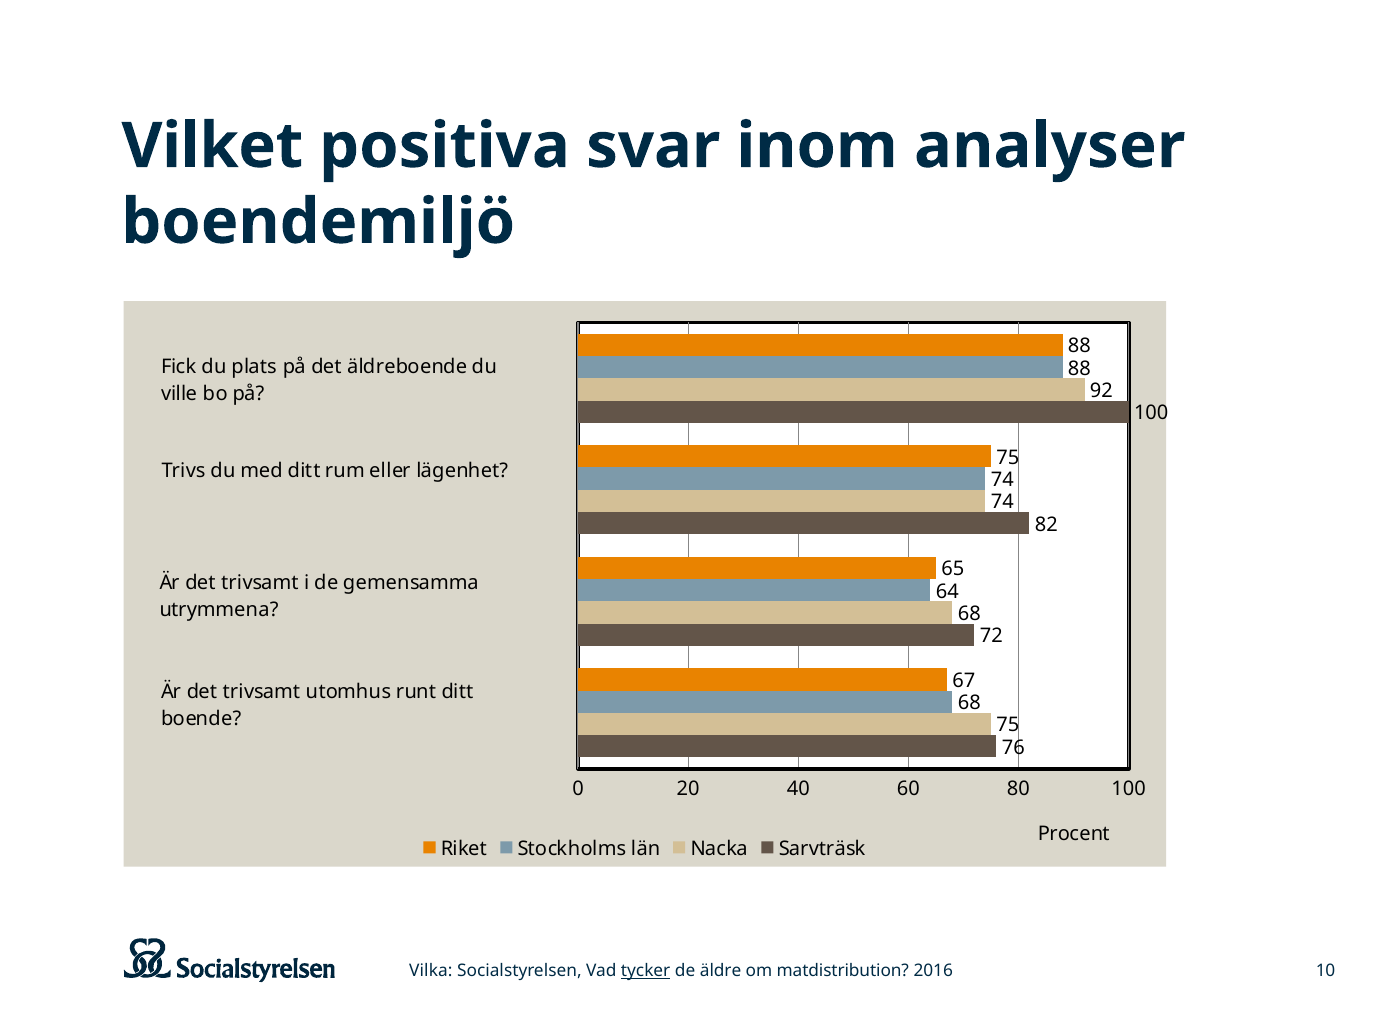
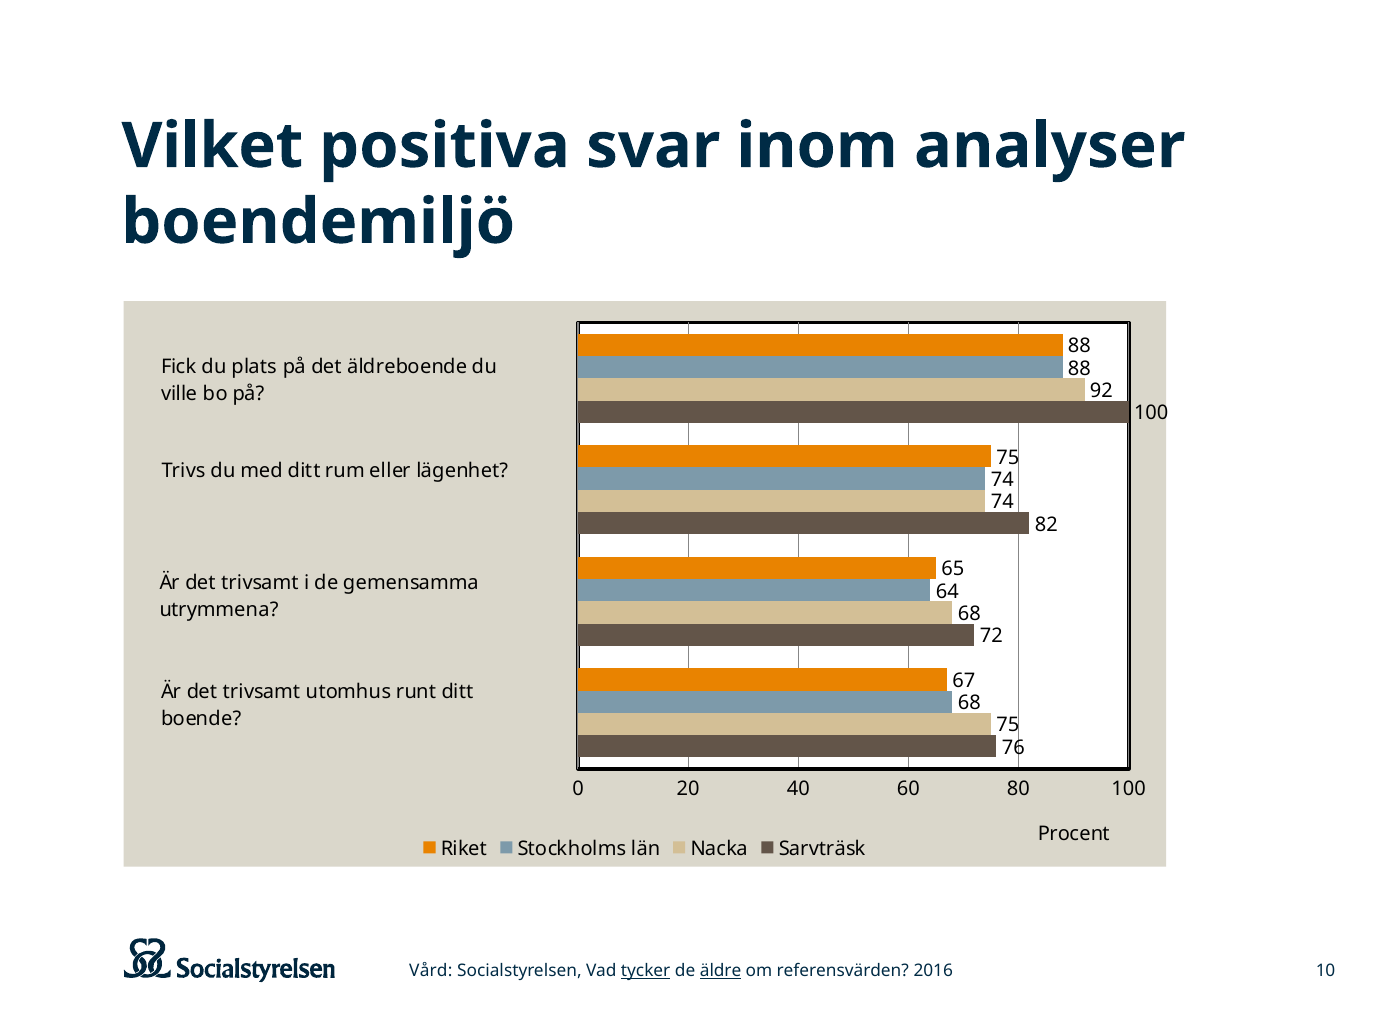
Vilka: Vilka -> Vård
äldre underline: none -> present
matdistribution: matdistribution -> referensvärden
